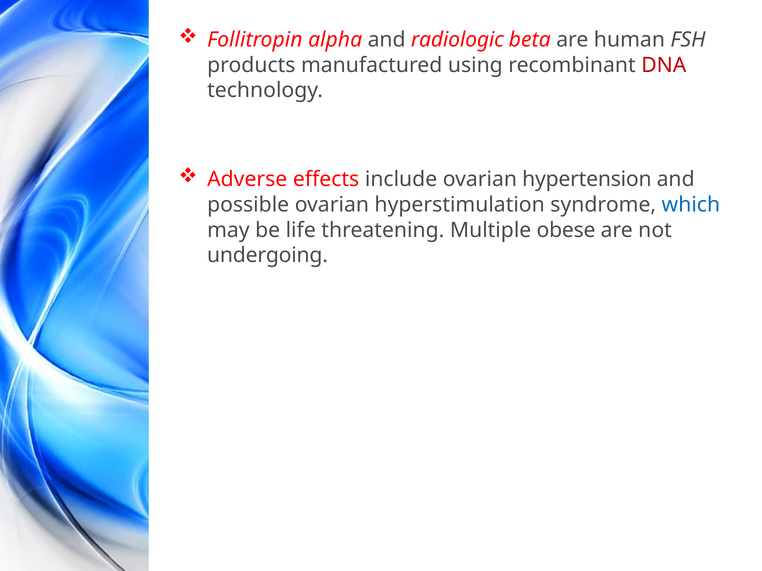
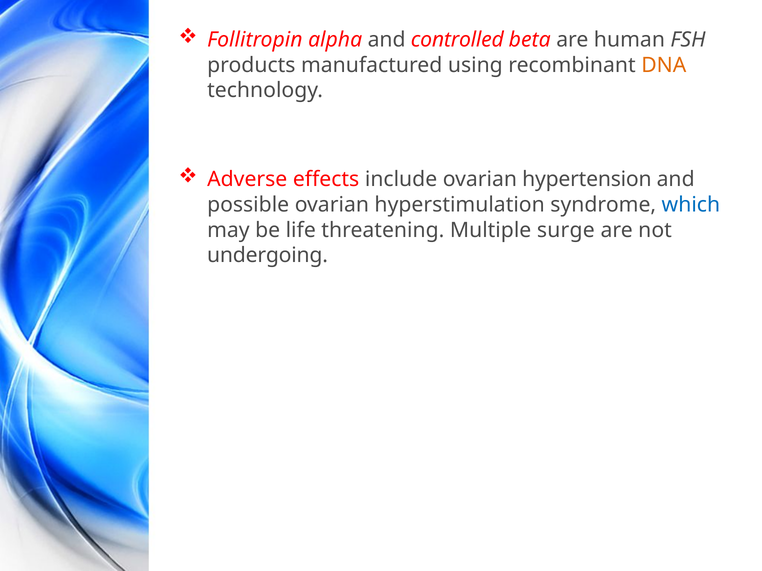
radiologic: radiologic -> controlled
DNA colour: red -> orange
obese: obese -> surge
